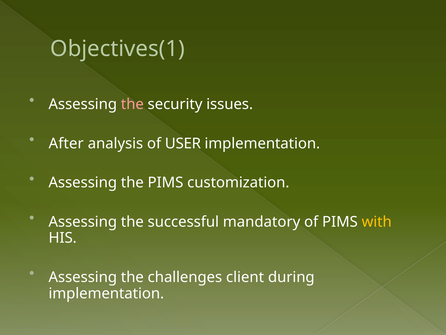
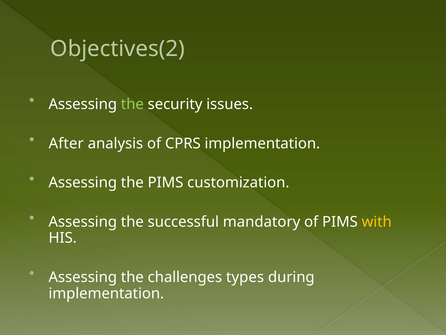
Objectives(1: Objectives(1 -> Objectives(2
the at (132, 104) colour: pink -> light green
USER: USER -> CPRS
client: client -> types
